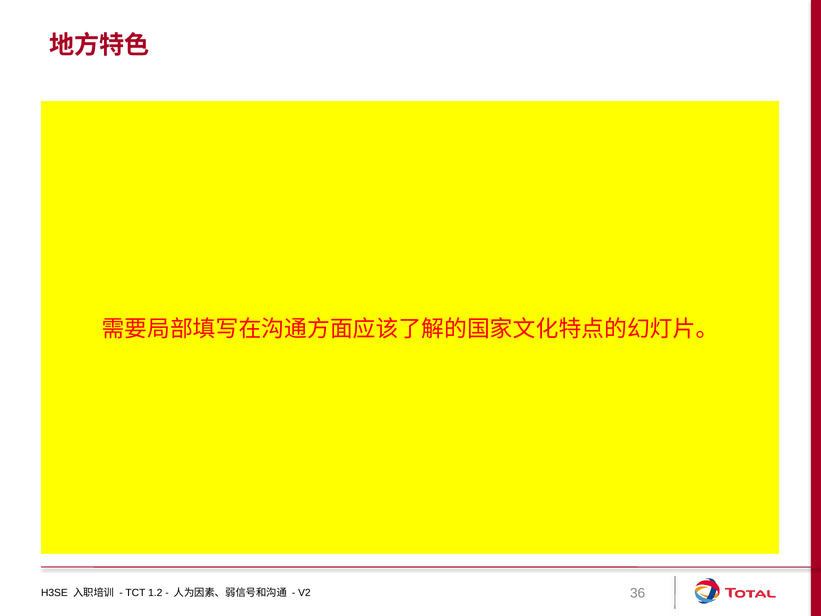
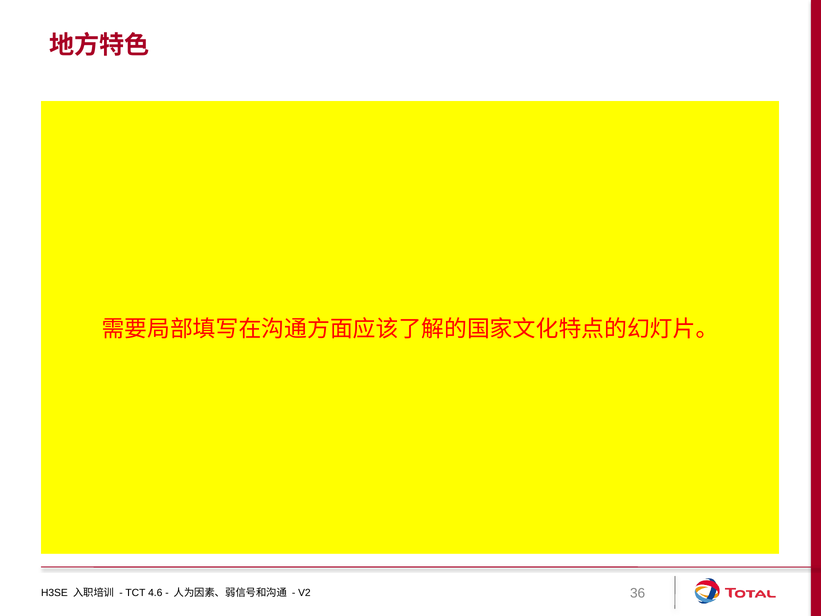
1.2: 1.2 -> 4.6
